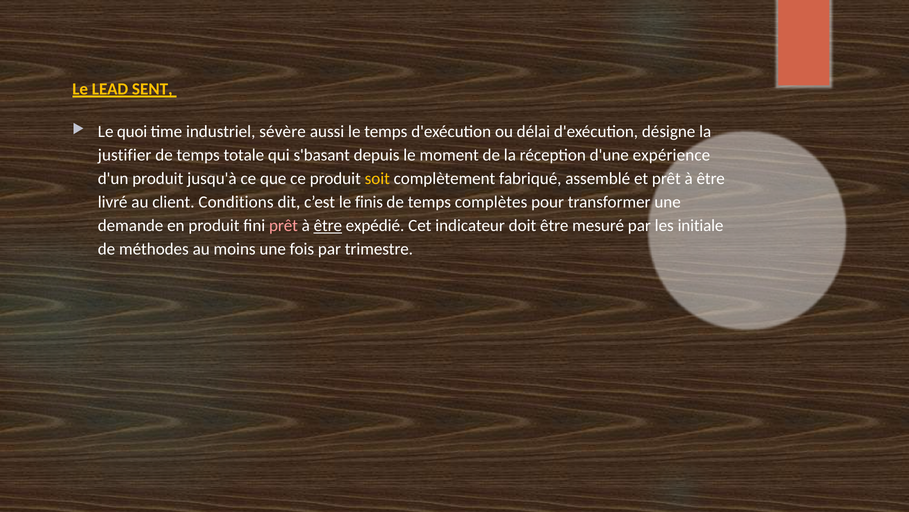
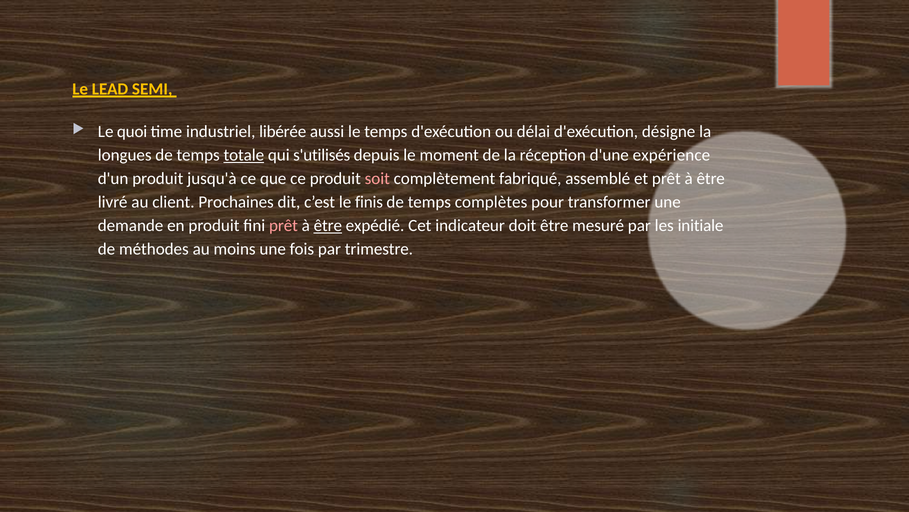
SENT: SENT -> SEMI
sévère: sévère -> libérée
justifier: justifier -> longues
totale underline: none -> present
s'basant: s'basant -> s'utilisés
soit colour: yellow -> pink
Conditions: Conditions -> Prochaines
